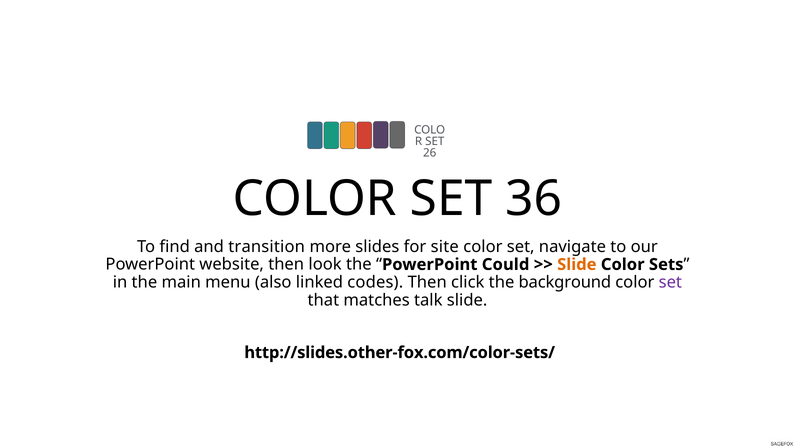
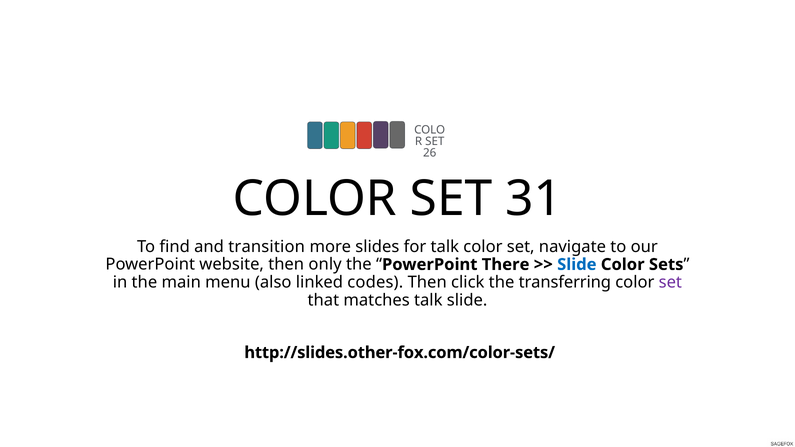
36: 36 -> 31
for site: site -> talk
look: look -> only
Could: Could -> There
Slide at (577, 265) colour: orange -> blue
background: background -> transferring
